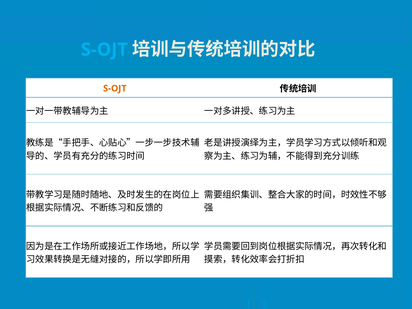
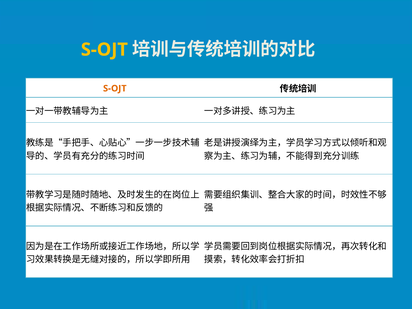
S-OJT at (104, 50) colour: light blue -> yellow
